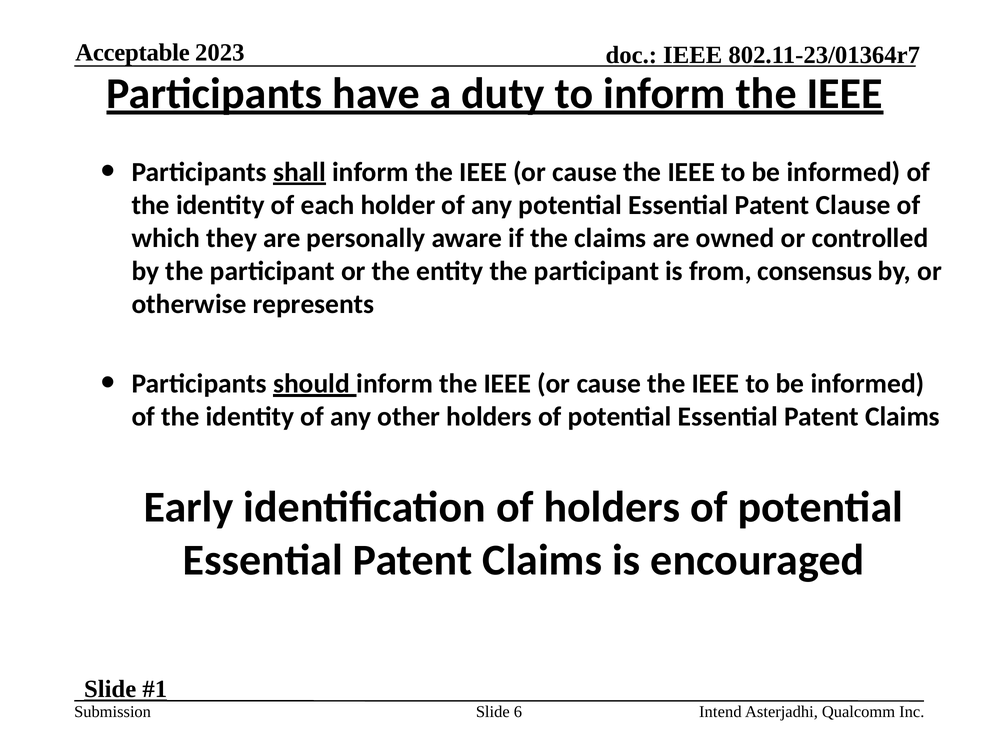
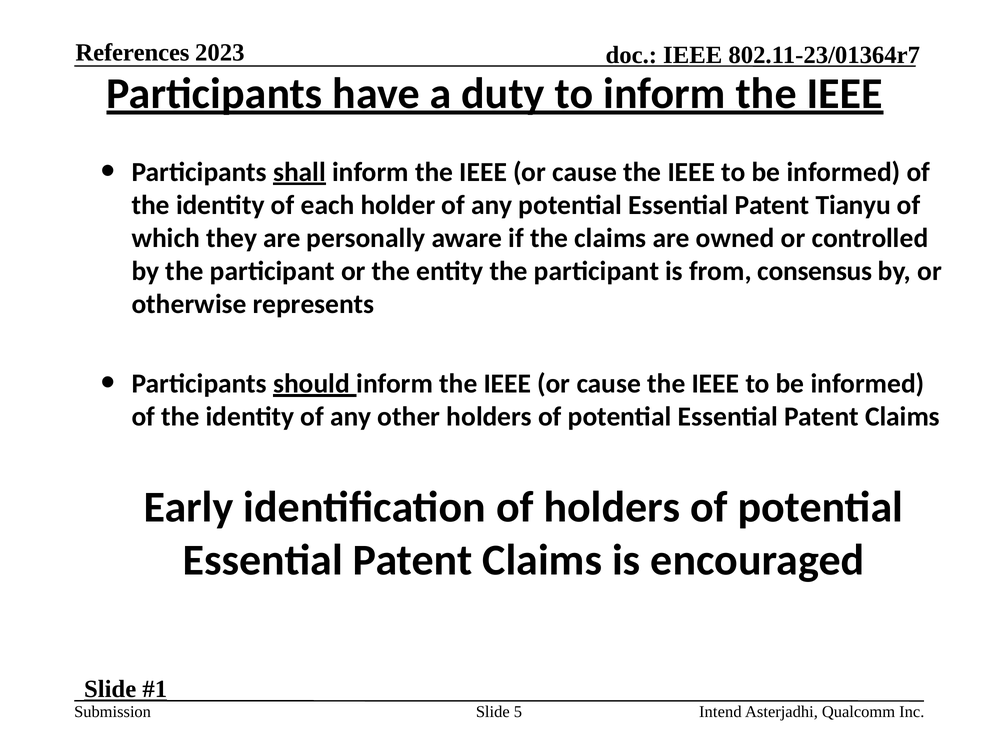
Acceptable: Acceptable -> References
Clause: Clause -> Tianyu
6: 6 -> 5
